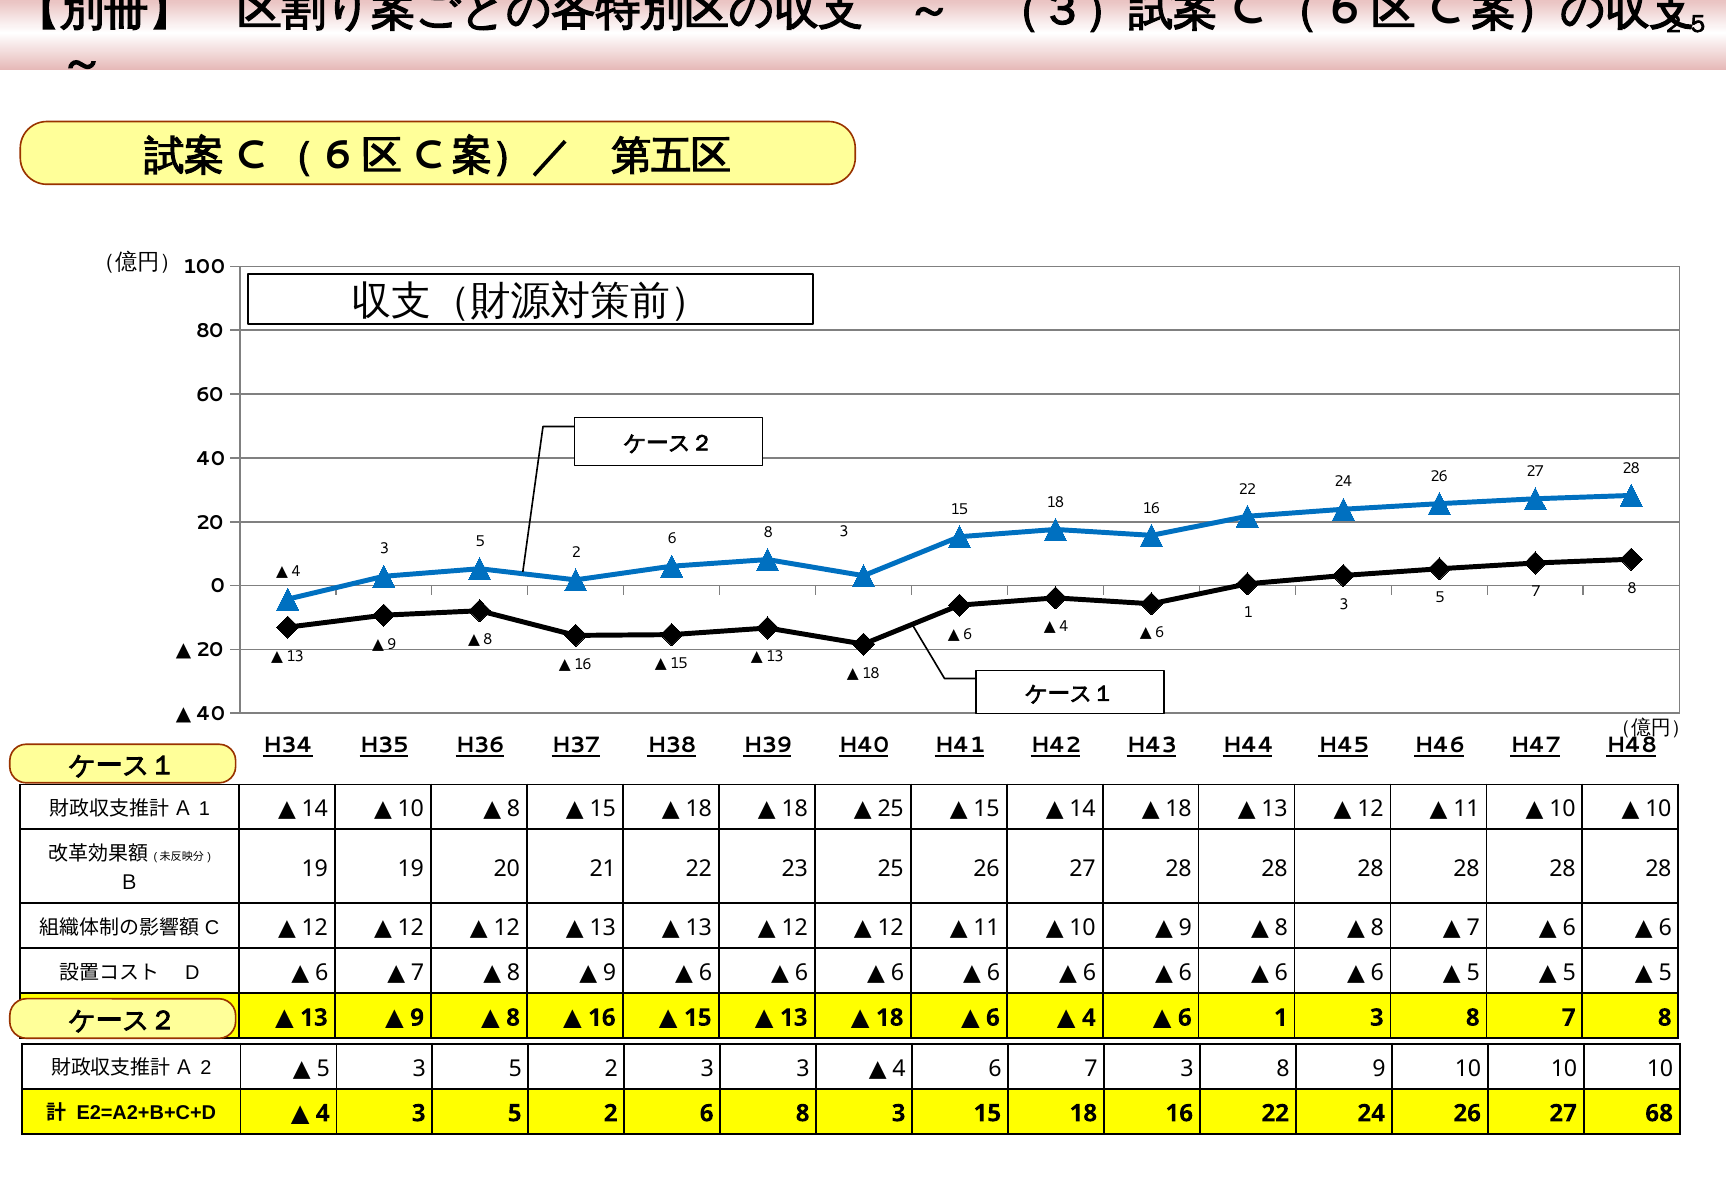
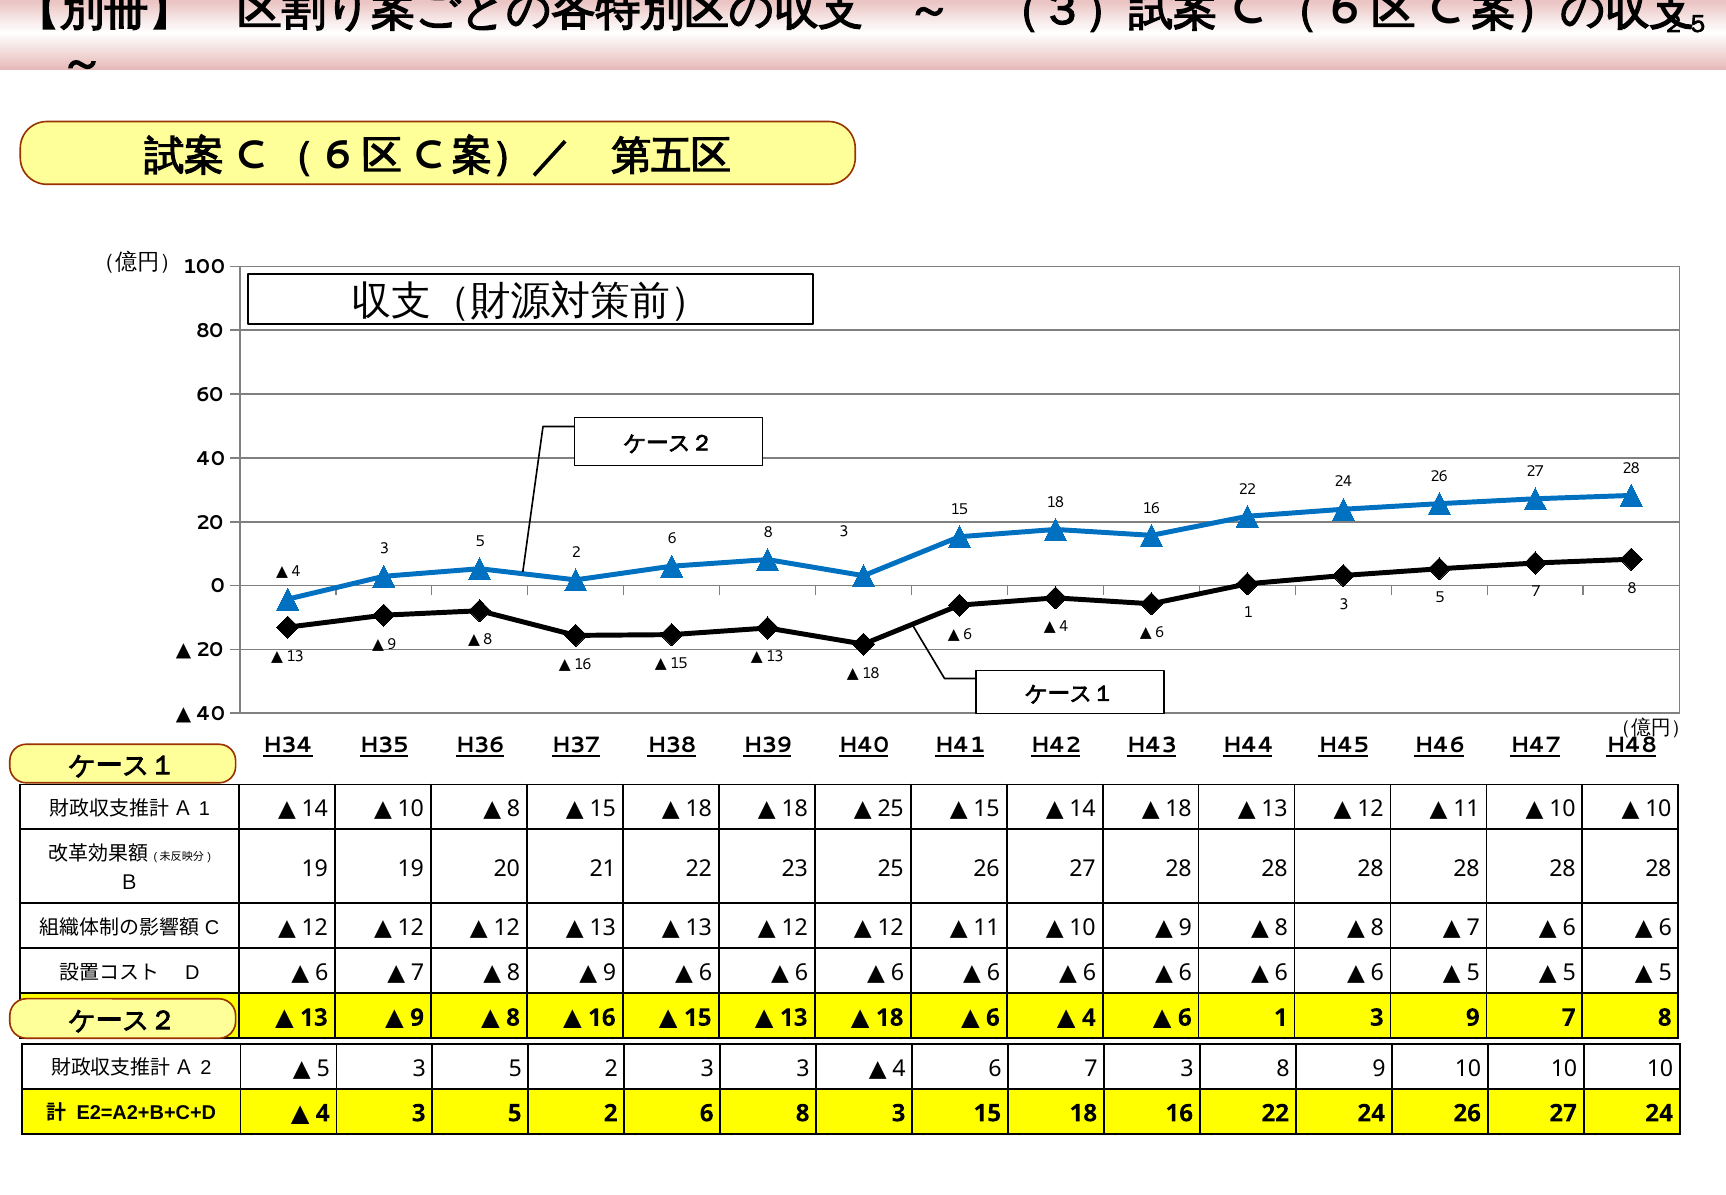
1 3 8: 8 -> 9
27 68: 68 -> 24
